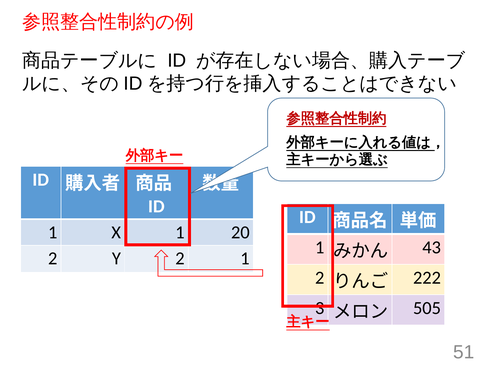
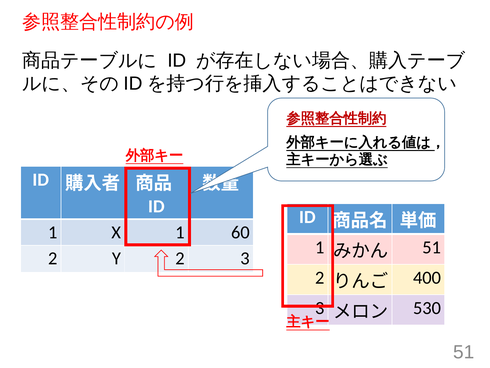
20: 20 -> 60
43 at (432, 247): 43 -> 51
2 1: 1 -> 3
222: 222 -> 400
505: 505 -> 530
